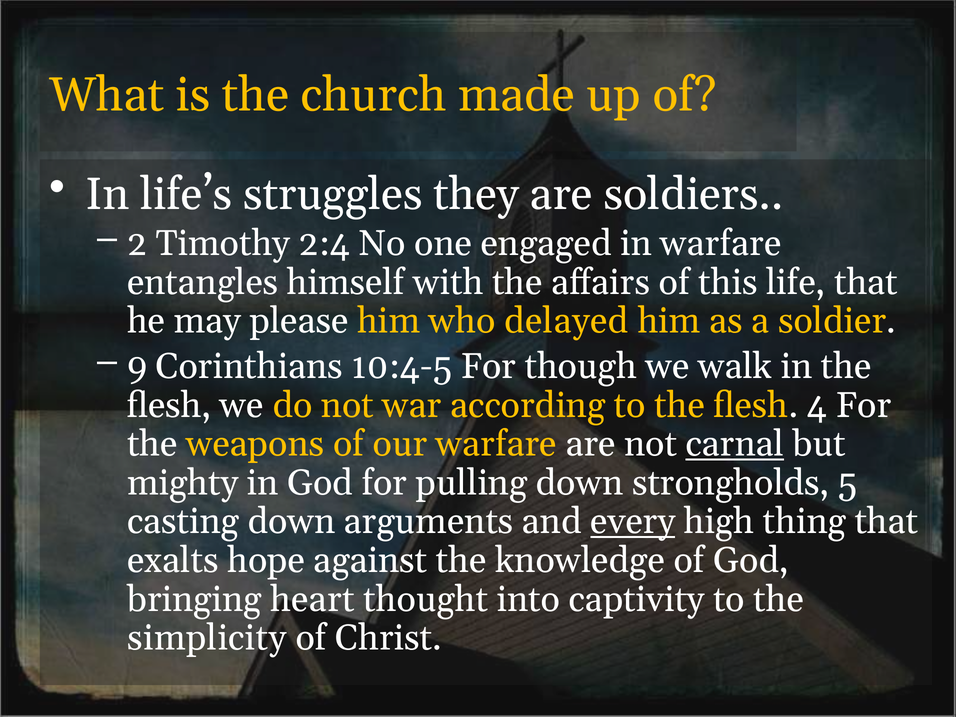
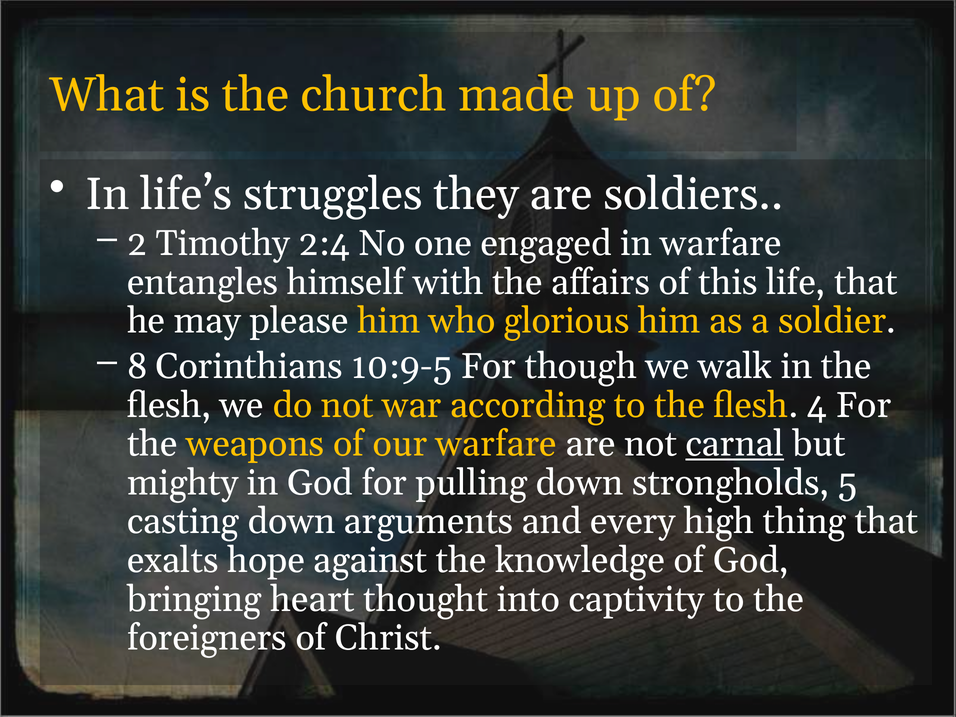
delayed: delayed -> glorious
9: 9 -> 8
10:4-5: 10:4-5 -> 10:9-5
every underline: present -> none
simplicity: simplicity -> foreigners
